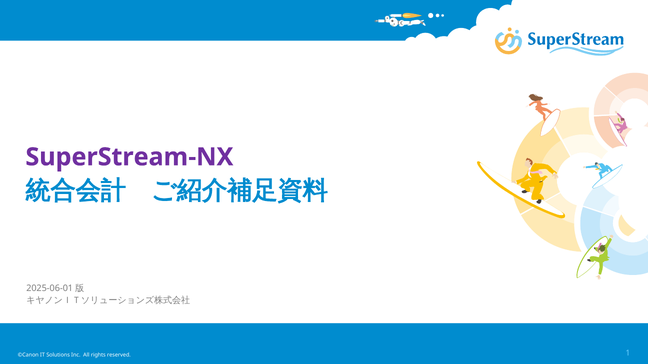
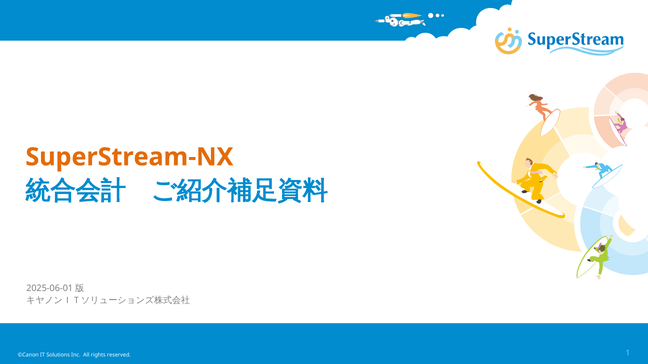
SuperStream-NX colour: purple -> orange
